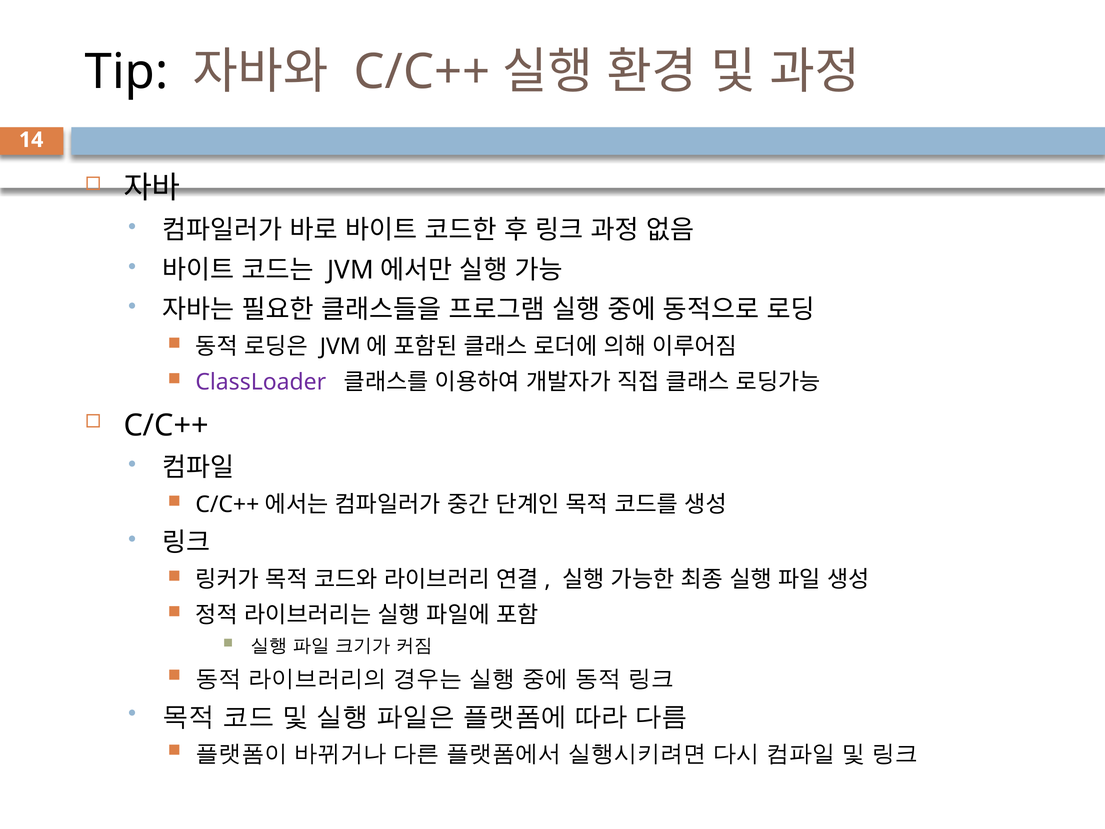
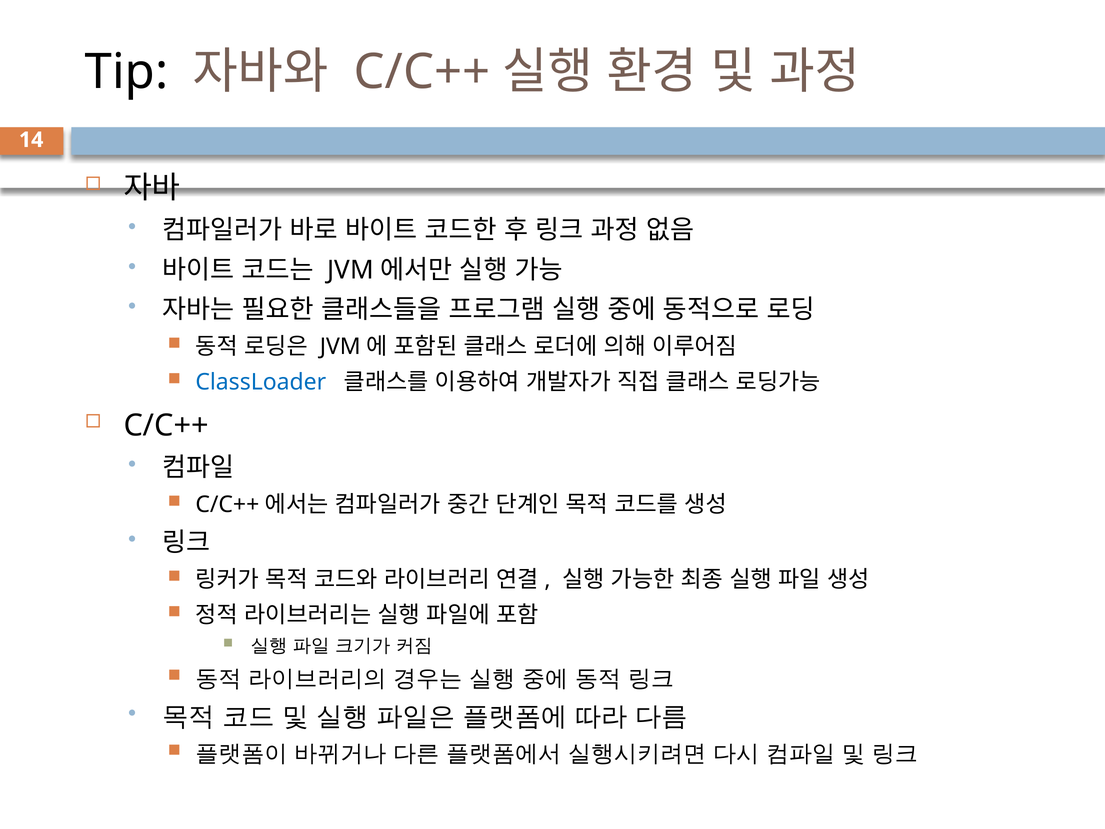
ClassLoader colour: purple -> blue
